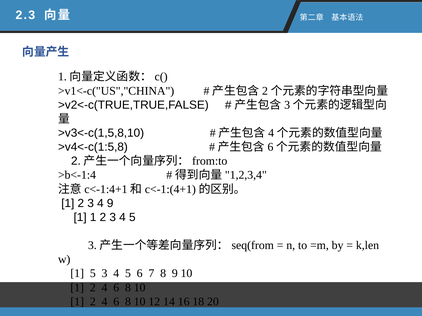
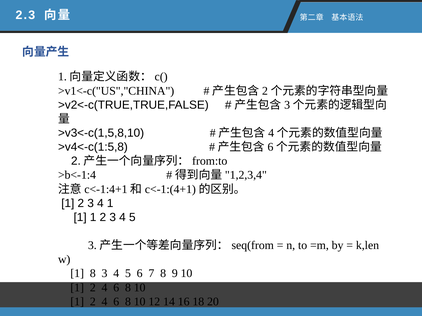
4 9: 9 -> 1
1 5: 5 -> 8
